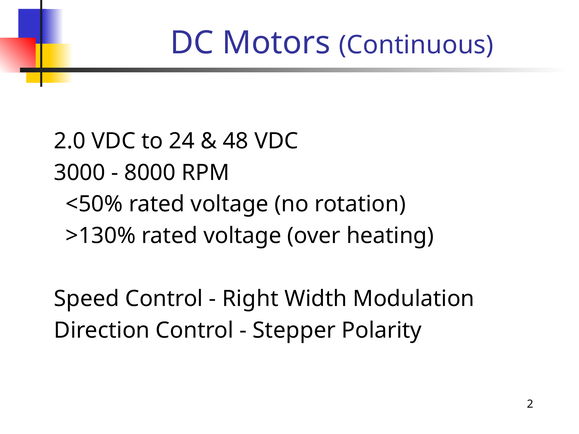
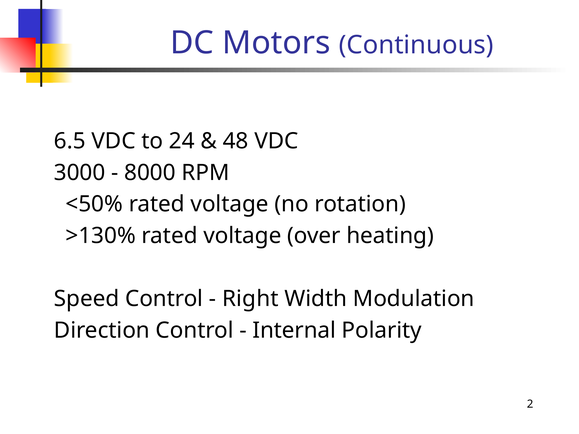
2.0: 2.0 -> 6.5
Stepper: Stepper -> Internal
